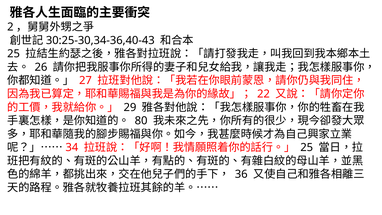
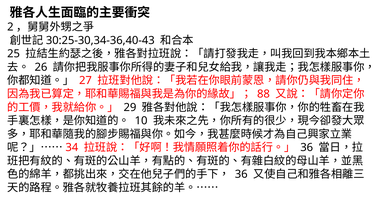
22: 22 -> 88
80: 80 -> 10
25 at (307, 147): 25 -> 36
